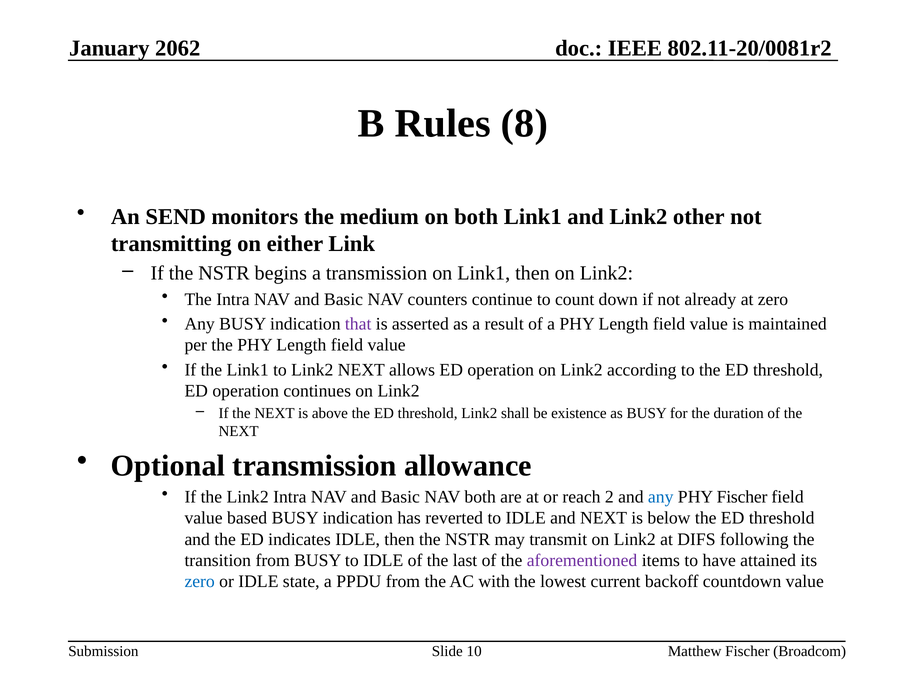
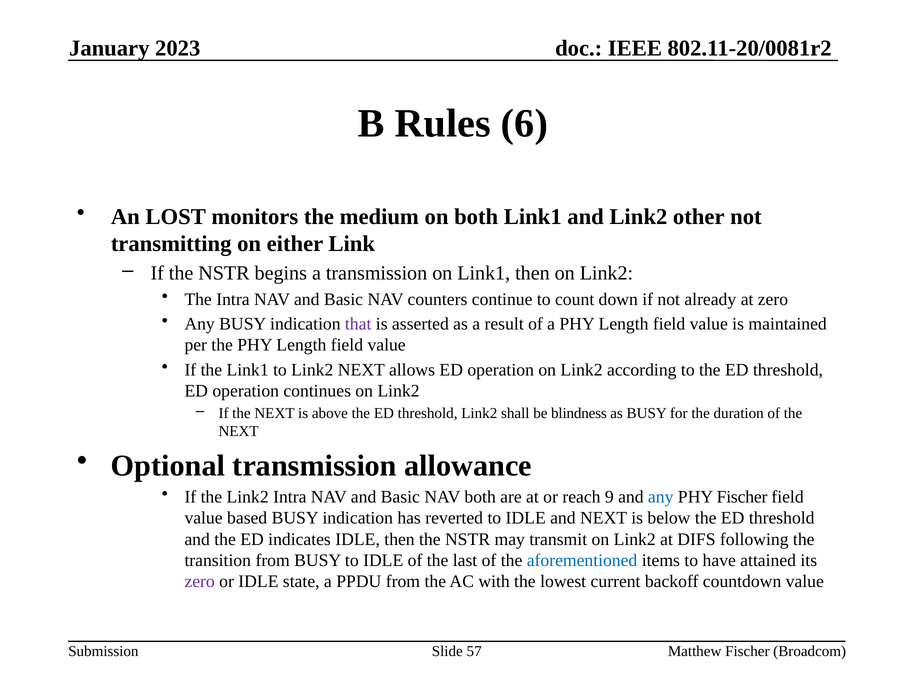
2062: 2062 -> 2023
8: 8 -> 6
SEND: SEND -> LOST
existence: existence -> blindness
2: 2 -> 9
aforementioned colour: purple -> blue
zero at (200, 582) colour: blue -> purple
10: 10 -> 57
